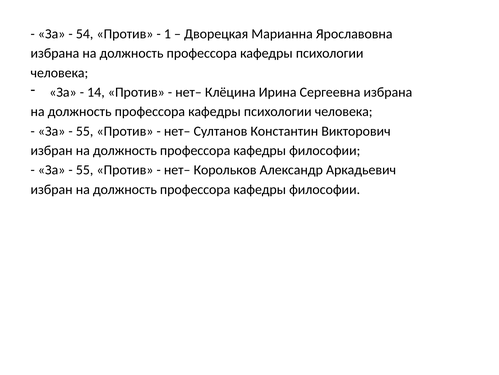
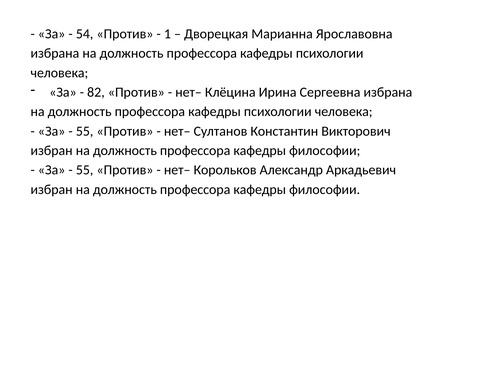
14: 14 -> 82
